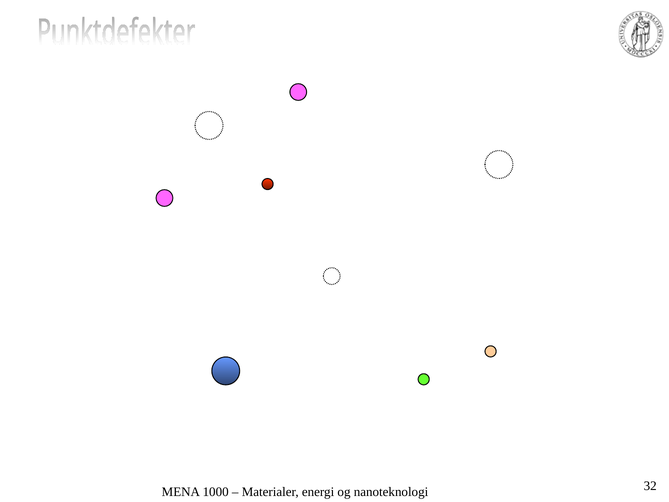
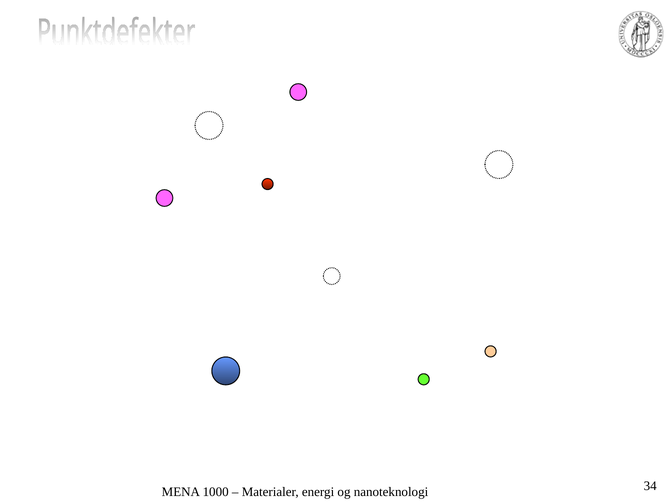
32: 32 -> 34
